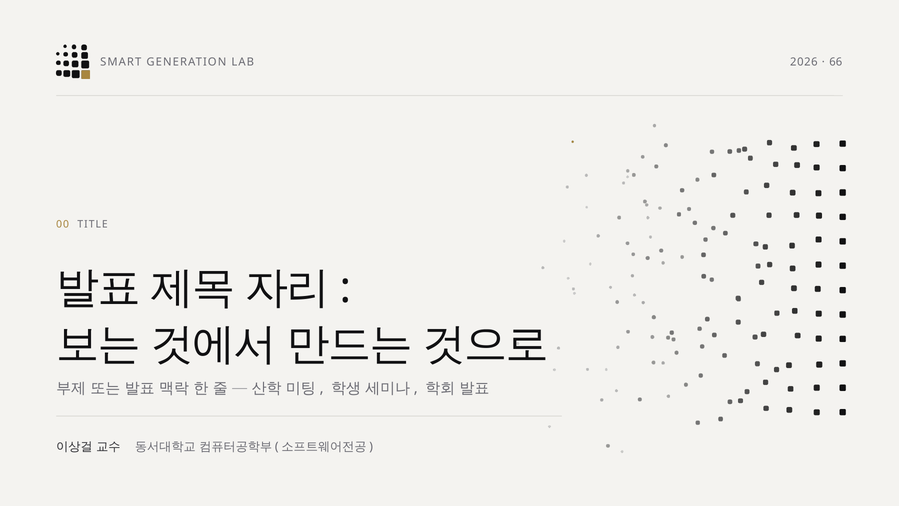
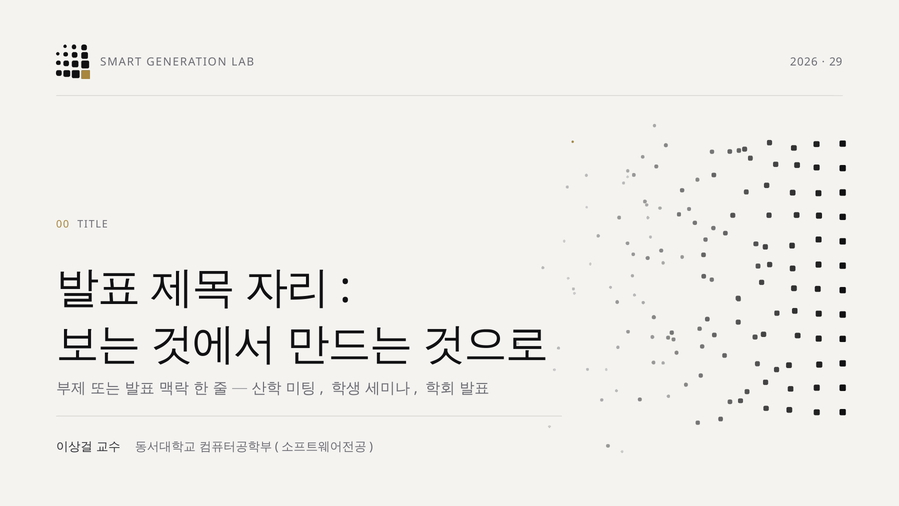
66: 66 -> 29
